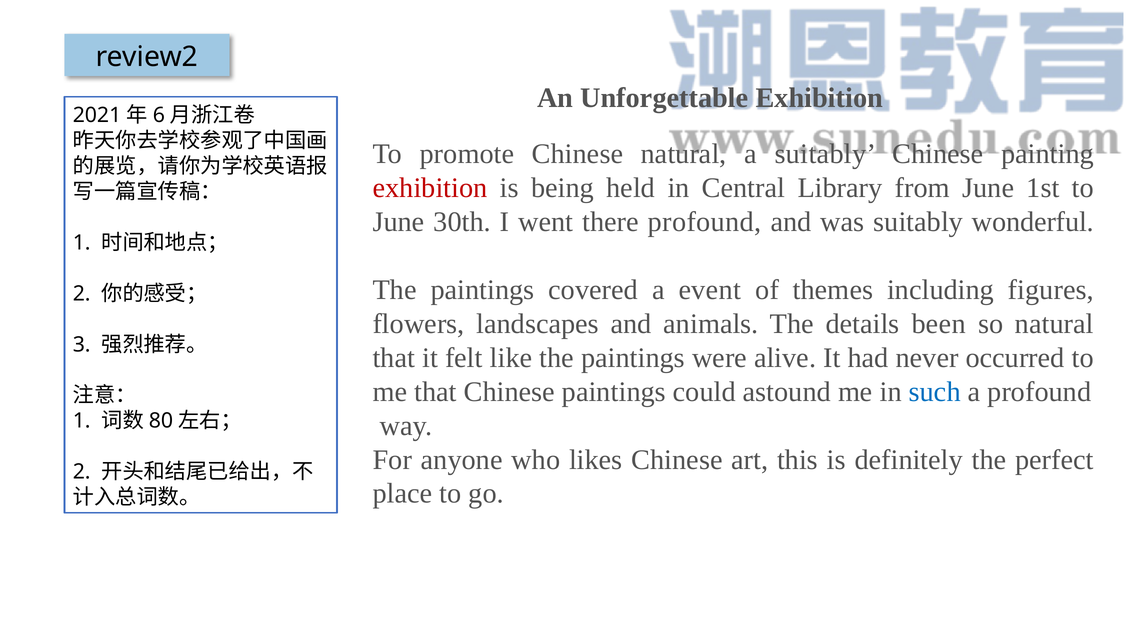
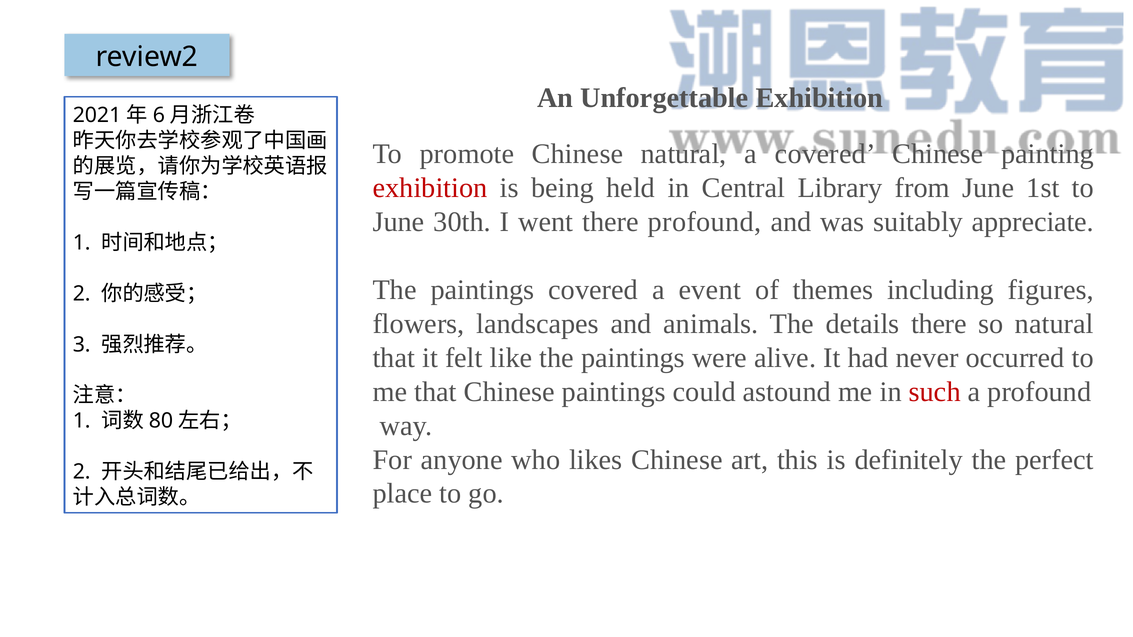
a suitably: suitably -> covered
wonderful: wonderful -> appreciate
details been: been -> there
such colour: blue -> red
